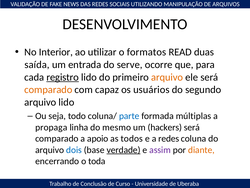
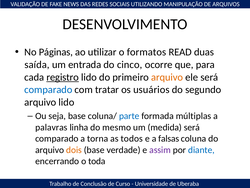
Interior: Interior -> Páginas
serve: serve -> cinco
comparado at (48, 89) colour: orange -> blue
capaz: capaz -> tratar
seja todo: todo -> base
propaga: propaga -> palavras
hackers: hackers -> medida
apoio: apoio -> torna
a redes: redes -> falsas
dois colour: blue -> orange
verdade underline: present -> none
diante colour: orange -> blue
